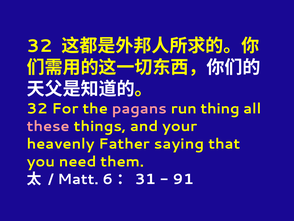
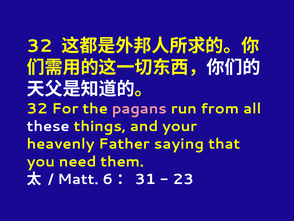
thing: thing -> from
these colour: pink -> white
91: 91 -> 23
